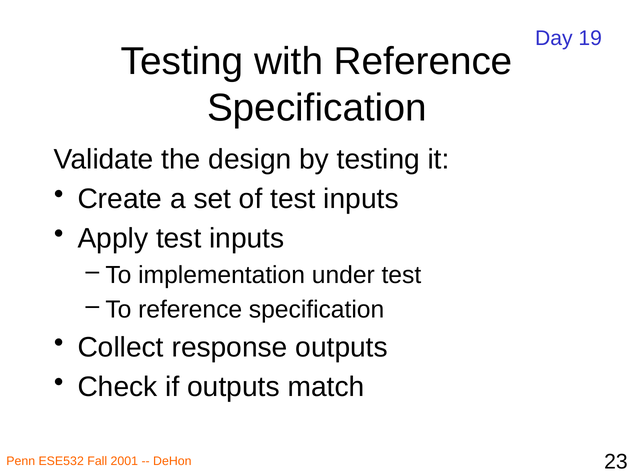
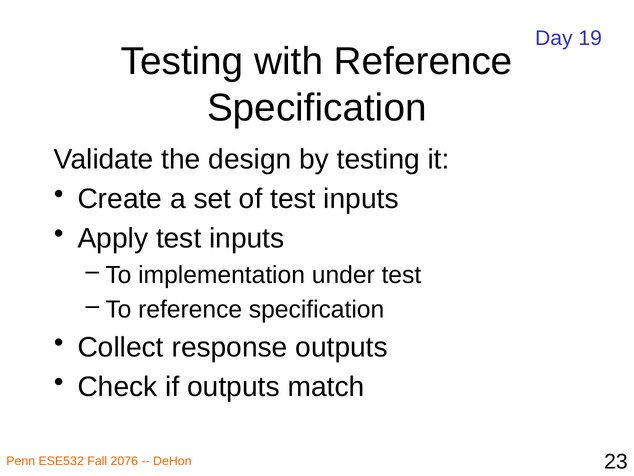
2001: 2001 -> 2076
